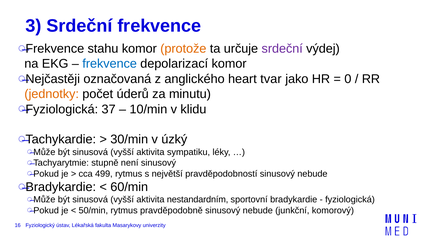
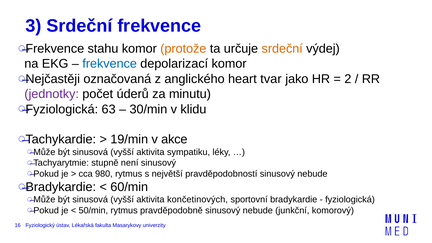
srdeční at (282, 49) colour: purple -> orange
0: 0 -> 2
jednotky colour: orange -> purple
37: 37 -> 63
10/min: 10/min -> 30/min
30/min: 30/min -> 19/min
úzký: úzký -> akce
499: 499 -> 980
nestandardním: nestandardním -> končetinových
